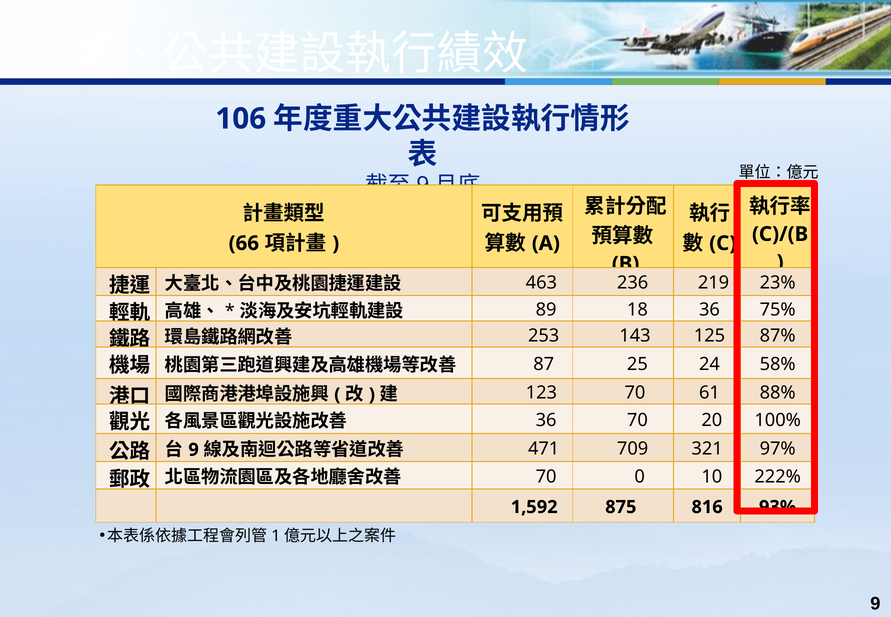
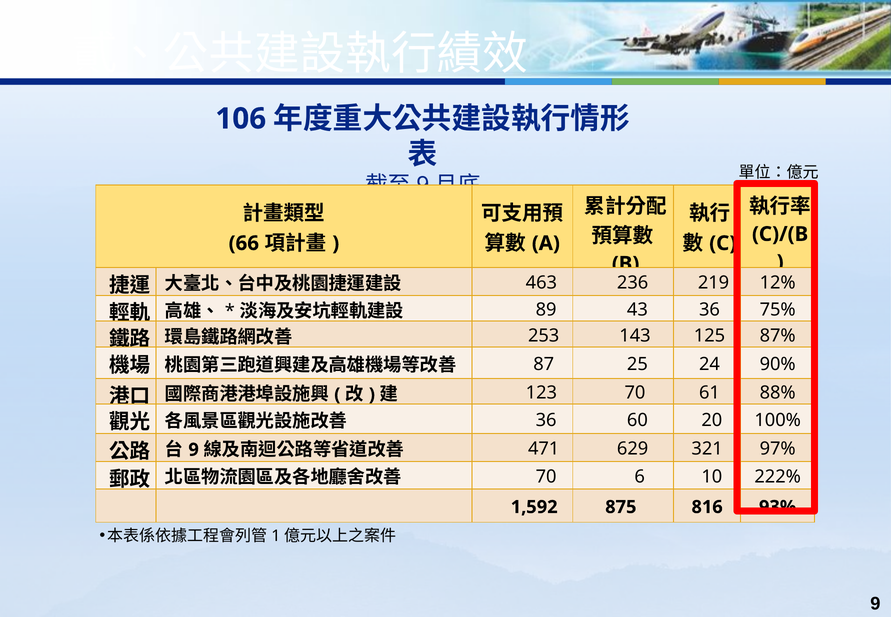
23%: 23% -> 12%
18: 18 -> 43
58%: 58% -> 90%
36 70: 70 -> 60
709: 709 -> 629
0: 0 -> 6
